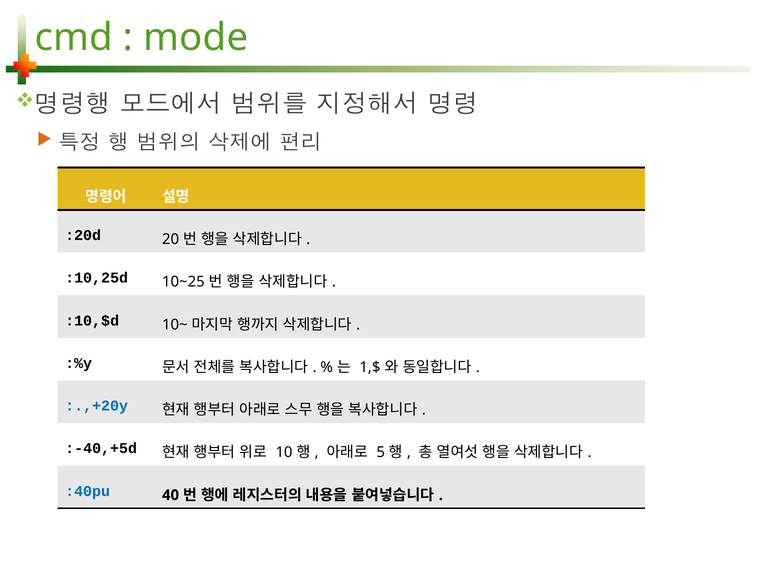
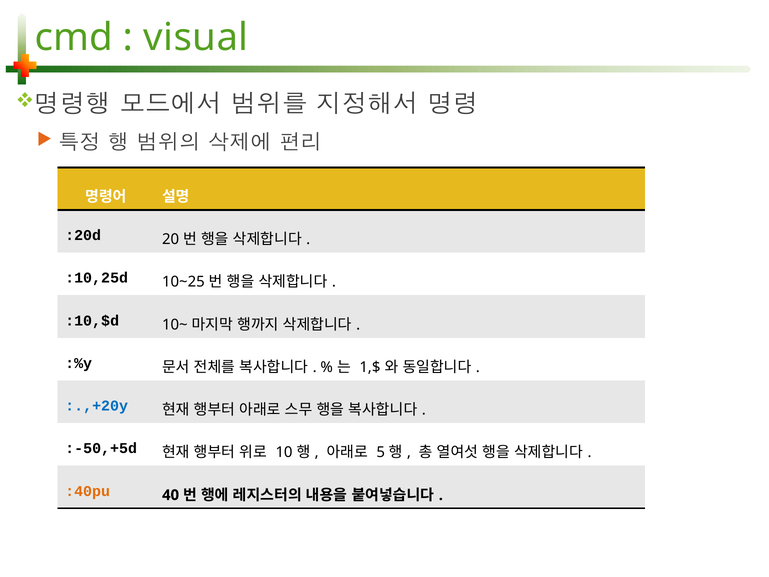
mode: mode -> visual
:-40,+5d: :-40,+5d -> :-50,+5d
:40pu colour: blue -> orange
